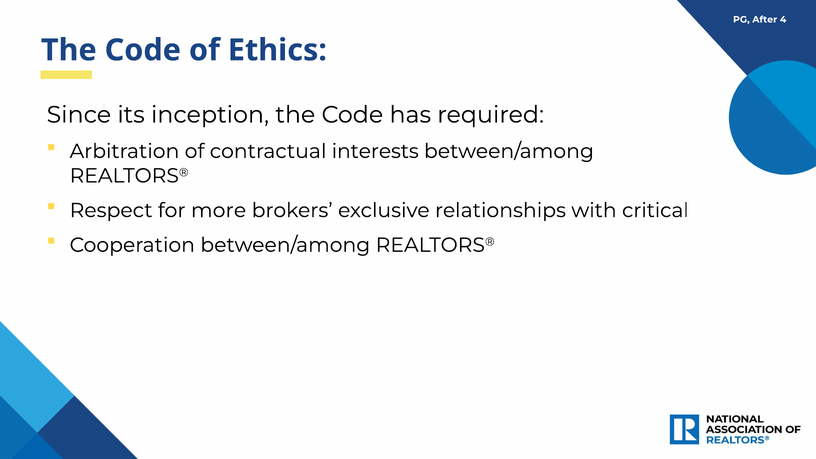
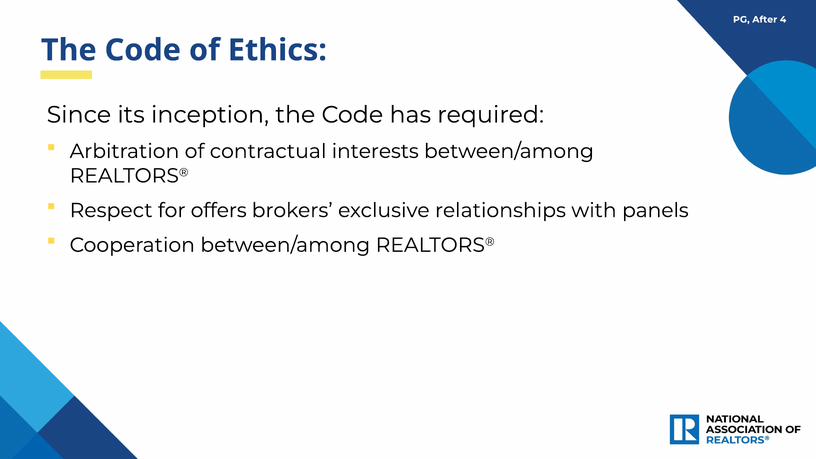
more: more -> offers
critical: critical -> panels
